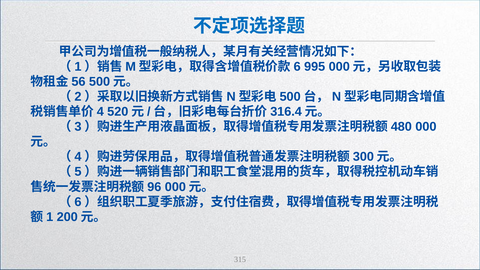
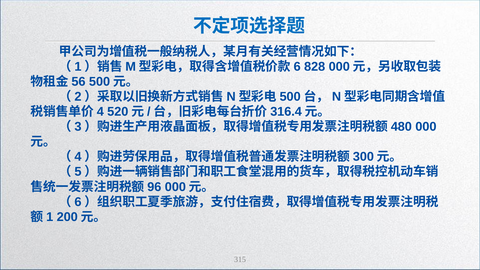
995: 995 -> 828
